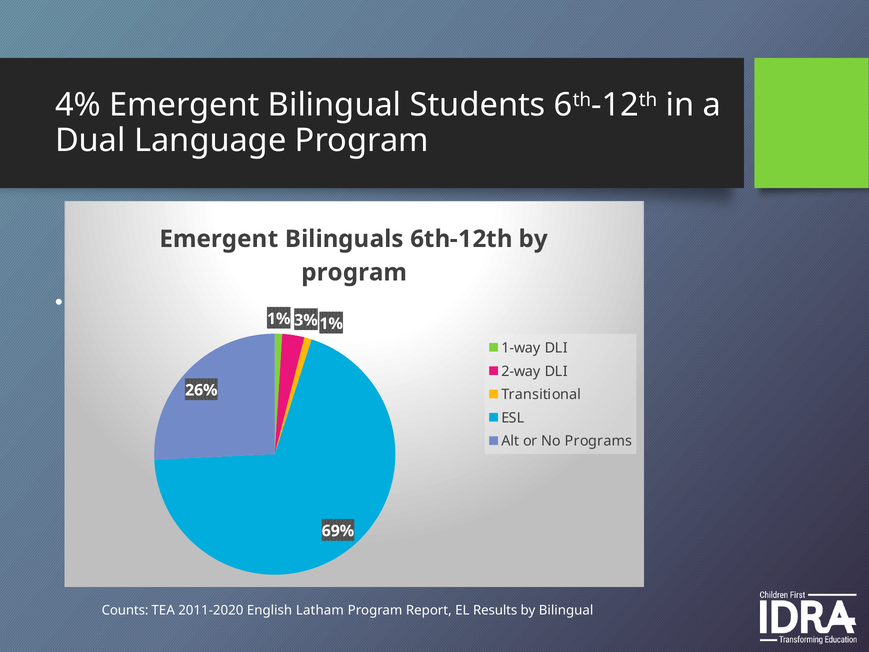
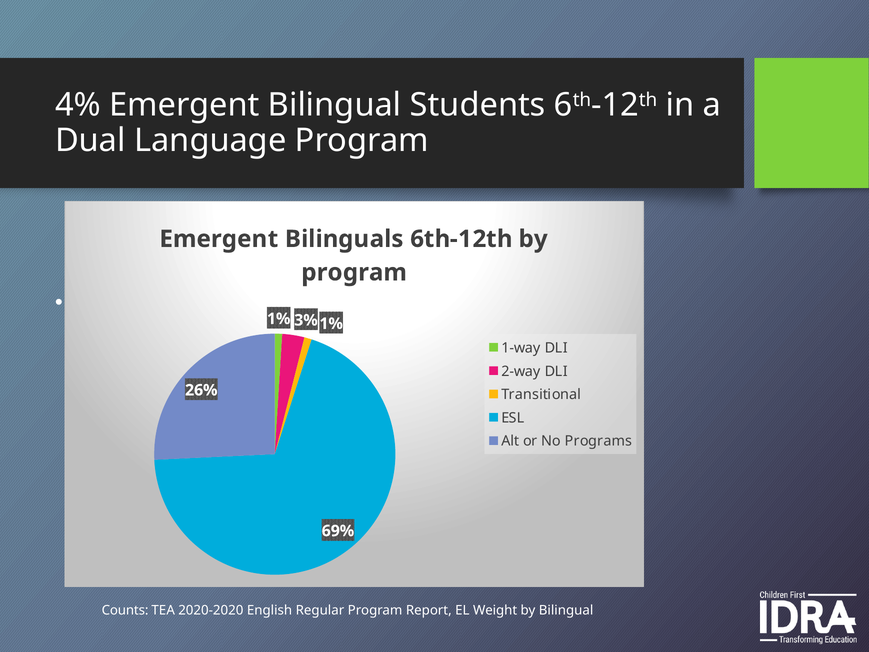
2011-2020: 2011-2020 -> 2020-2020
Latham: Latham -> Regular
EL Results: Results -> Weight
